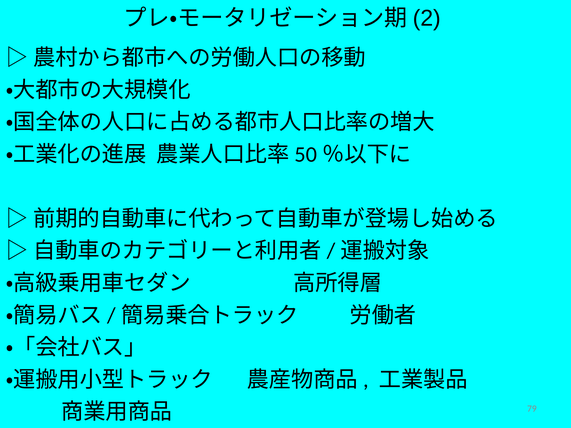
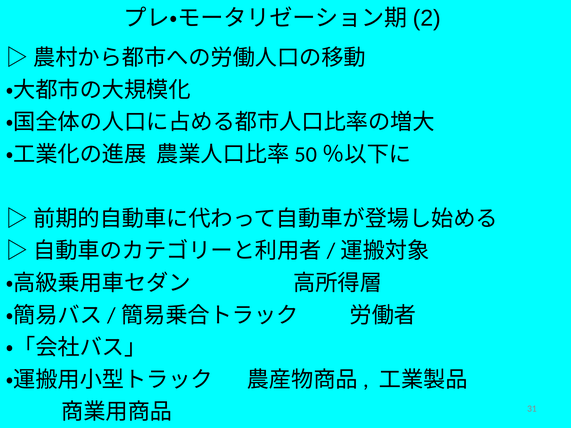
79: 79 -> 31
